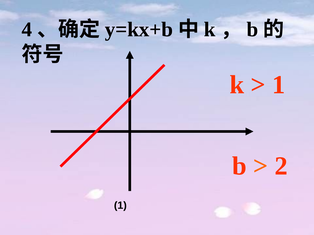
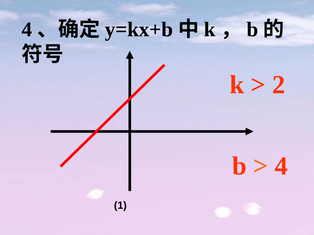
1 at (279, 85): 1 -> 2
2 at (281, 166): 2 -> 4
